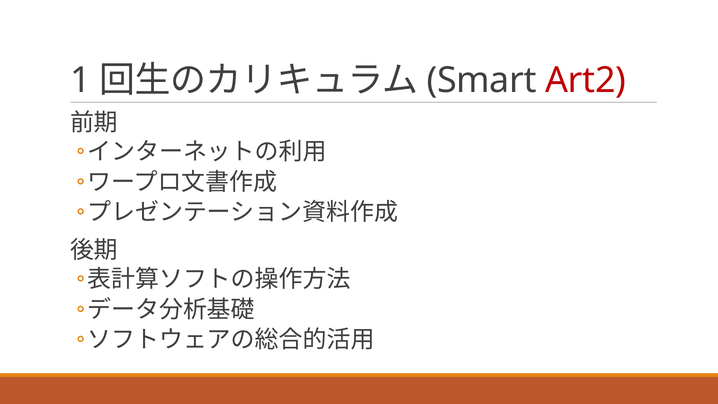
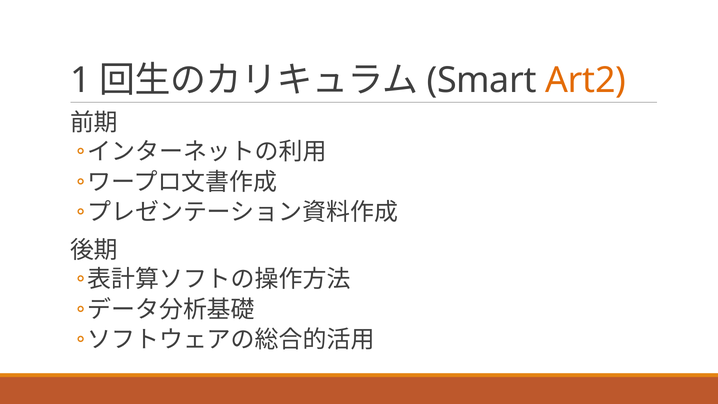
Art2 colour: red -> orange
